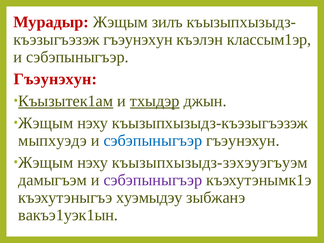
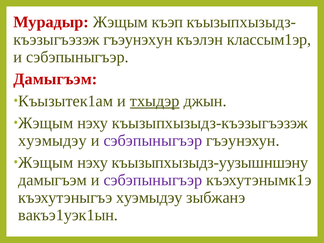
зилъ: зилъ -> къэп
Гъэунэхун at (55, 79): Гъэунэхун -> Дамыгъэм
Къызытек1ам underline: present -> none
мыпхуэдэ at (52, 141): мыпхуэдэ -> хуэмыдэу
сэбэпыныгъэр at (153, 141) colour: blue -> purple
къызыпхызыдз-зэхэуэгъуэм: къызыпхызыдз-зэхэуэгъуэм -> къызыпхызыдз-уузышншэну
